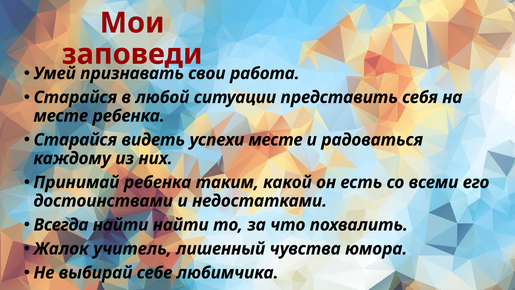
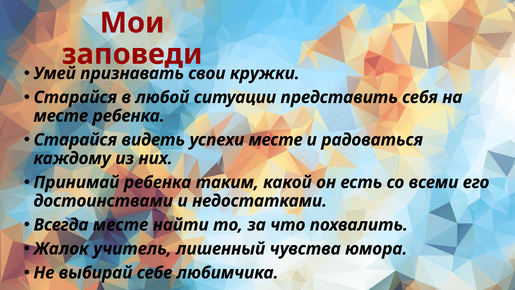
работа: работа -> кружки
Всегда найти: найти -> месте
